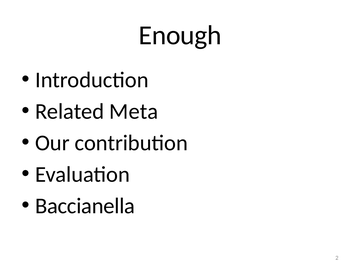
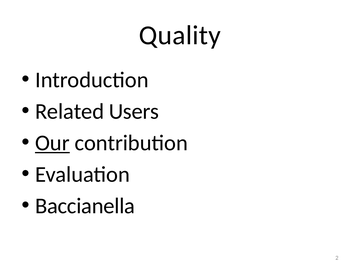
Enough: Enough -> Quality
Meta: Meta -> Users
Our underline: none -> present
